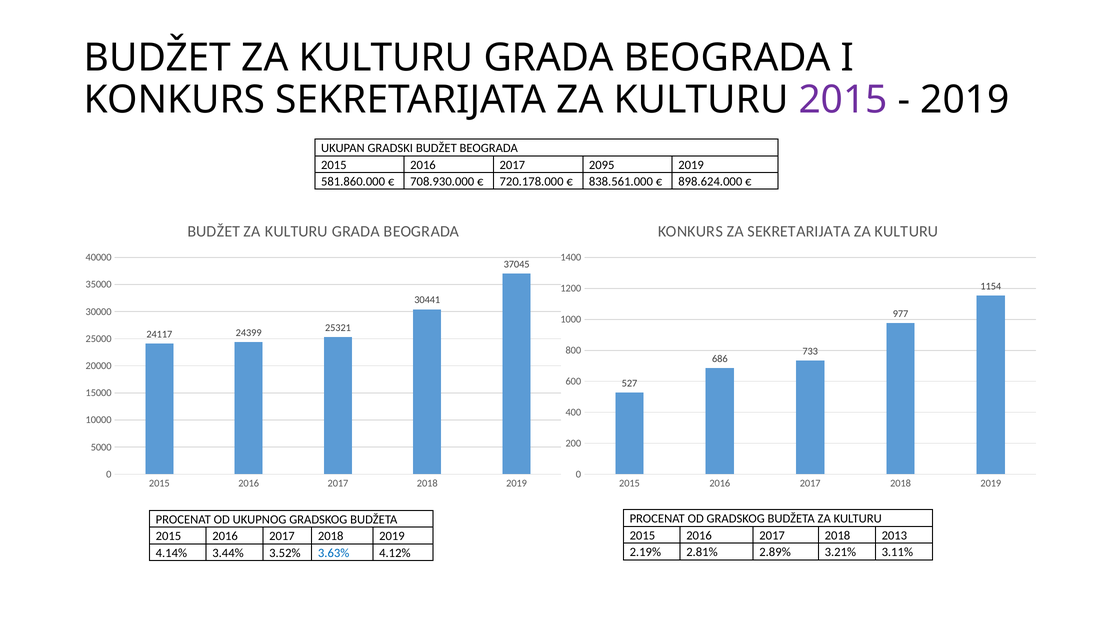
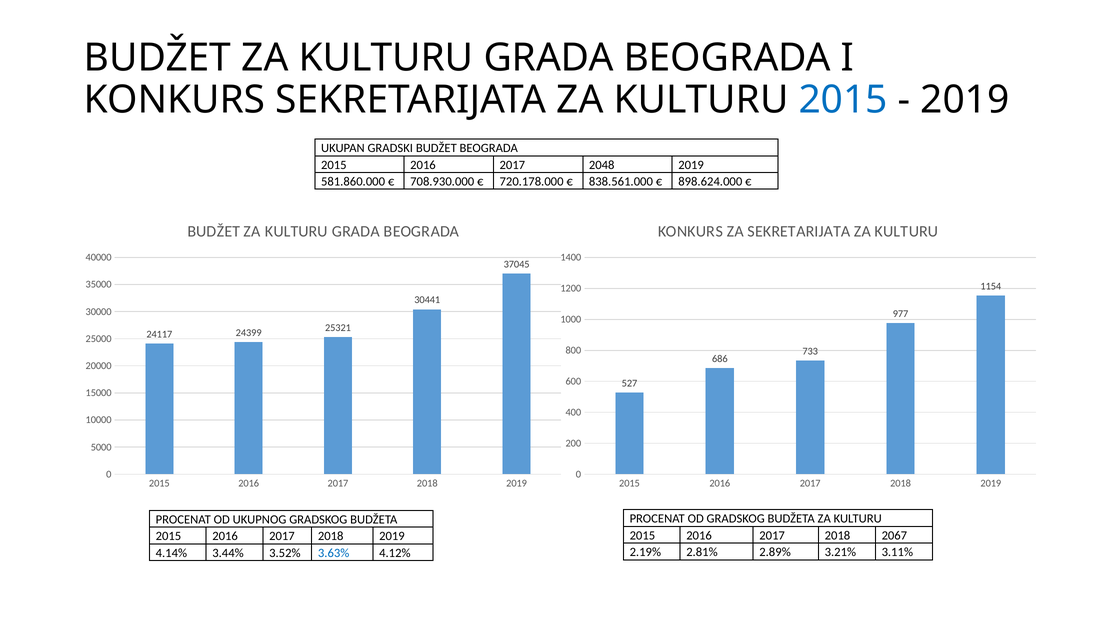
2015 at (843, 100) colour: purple -> blue
2095: 2095 -> 2048
2013: 2013 -> 2067
